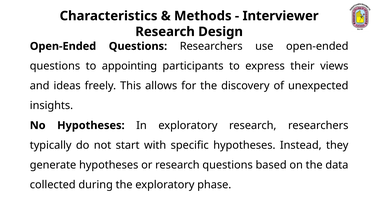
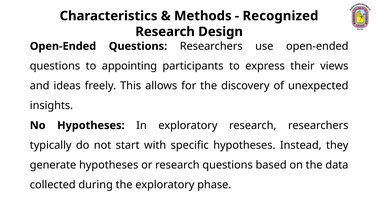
Interviewer: Interviewer -> Recognized
